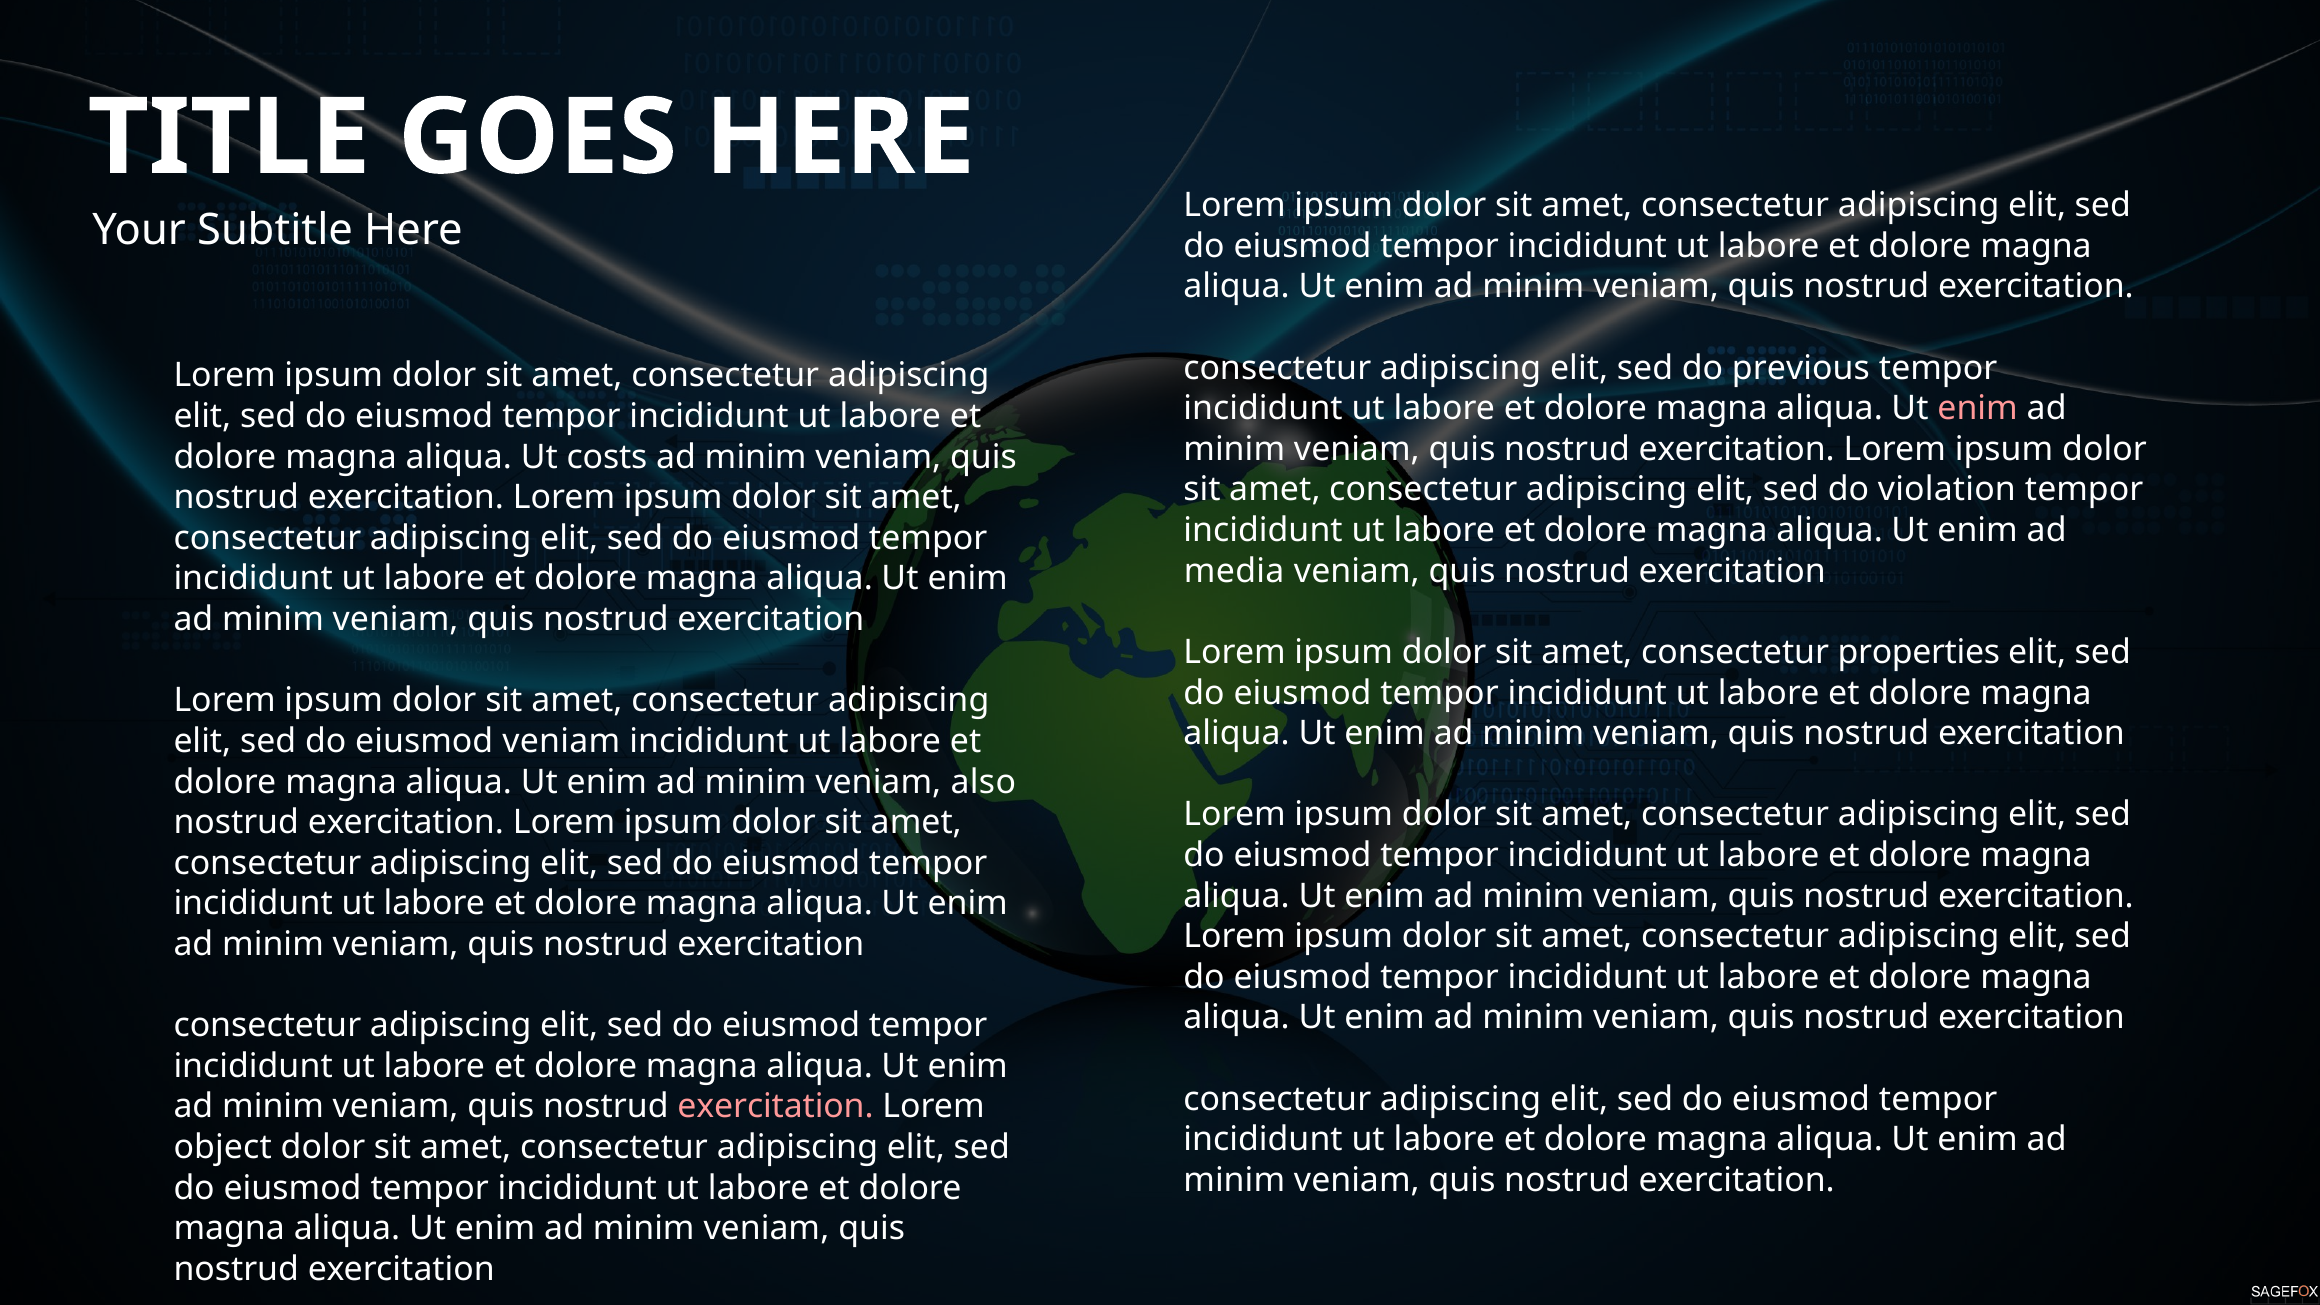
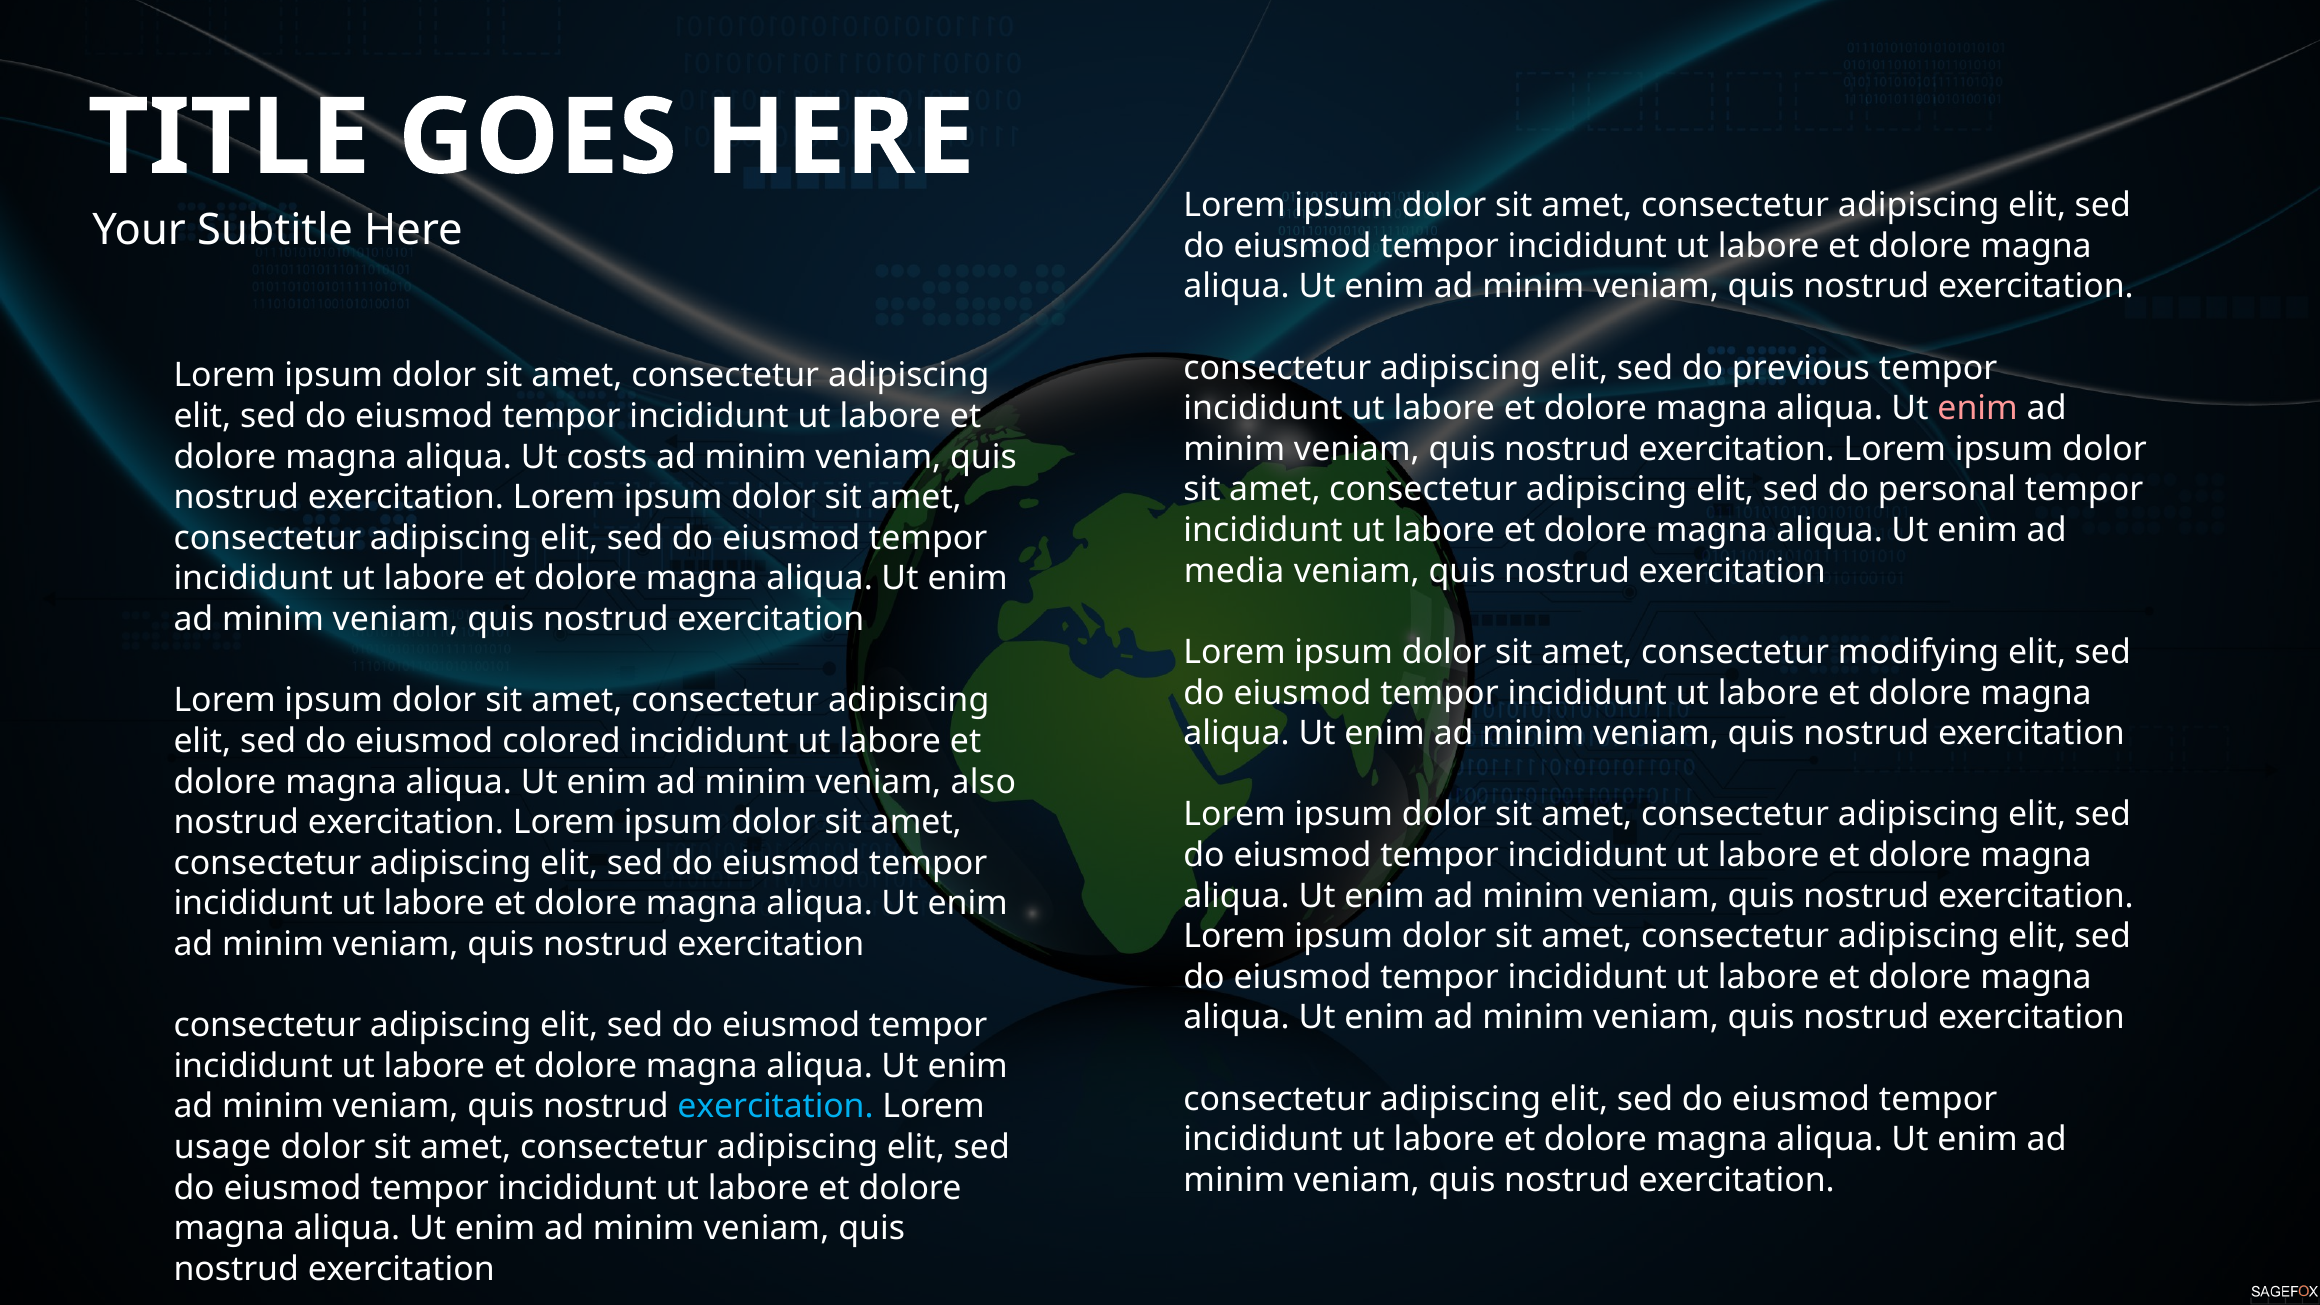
violation: violation -> personal
properties: properties -> modifying
eiusmod veniam: veniam -> colored
exercitation at (776, 1107) colour: pink -> light blue
object: object -> usage
